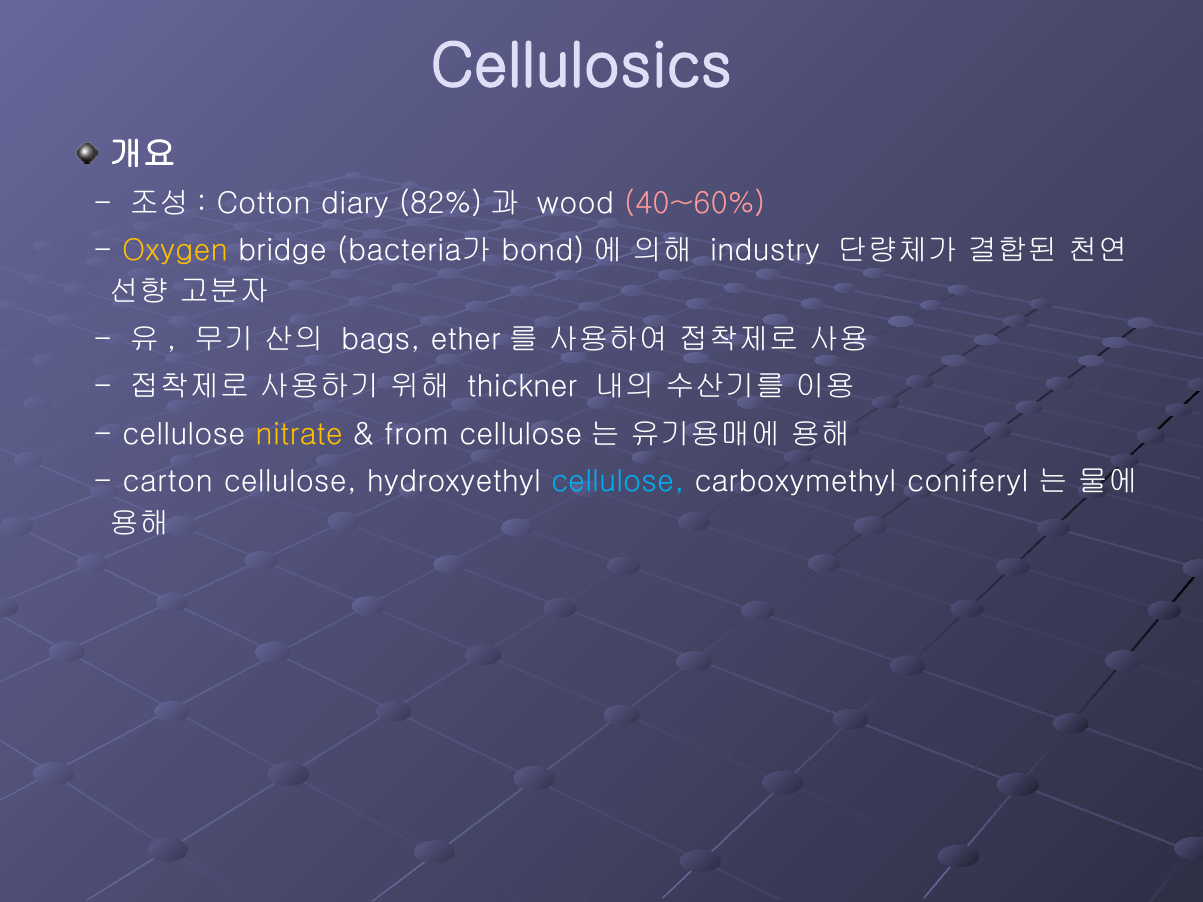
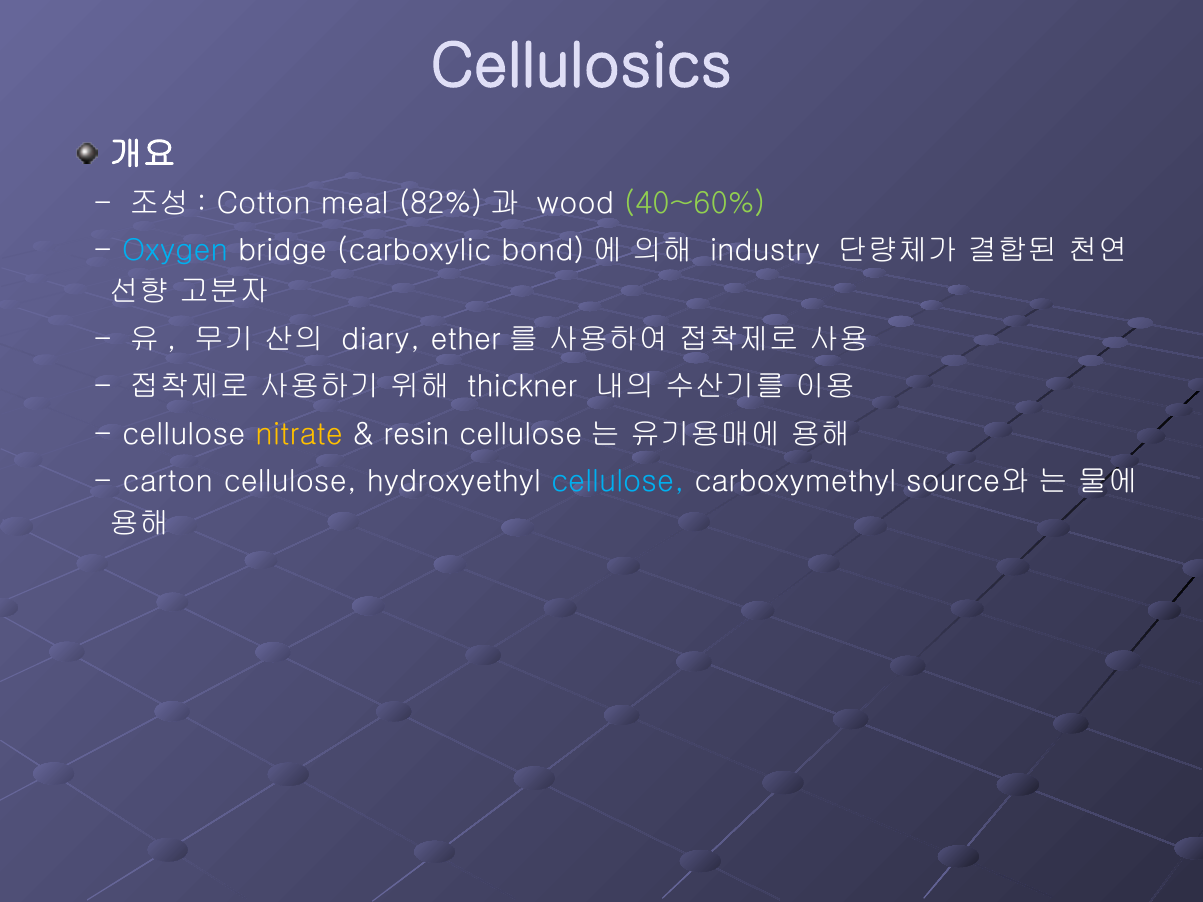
diary: diary -> meal
40~60% colour: pink -> light green
Oxygen colour: yellow -> light blue
bacteria가: bacteria가 -> carboxylic
bags: bags -> diary
from: from -> resin
coniferyl: coniferyl -> source와
